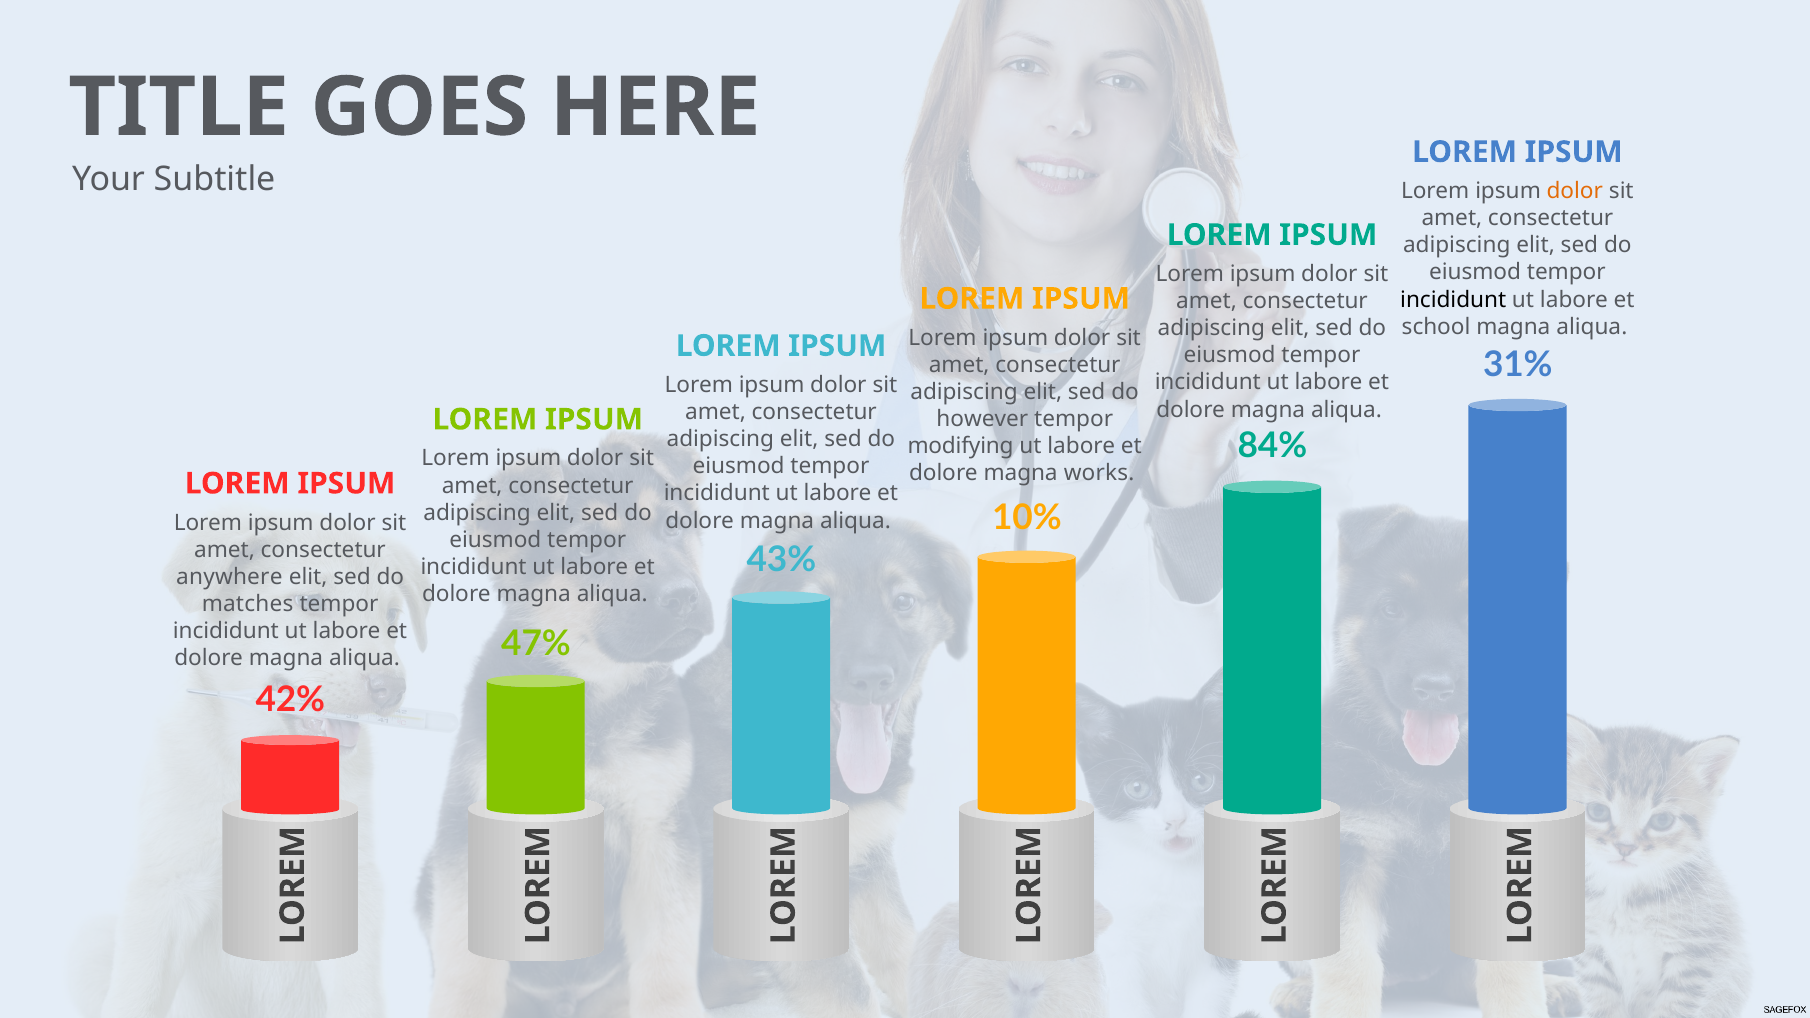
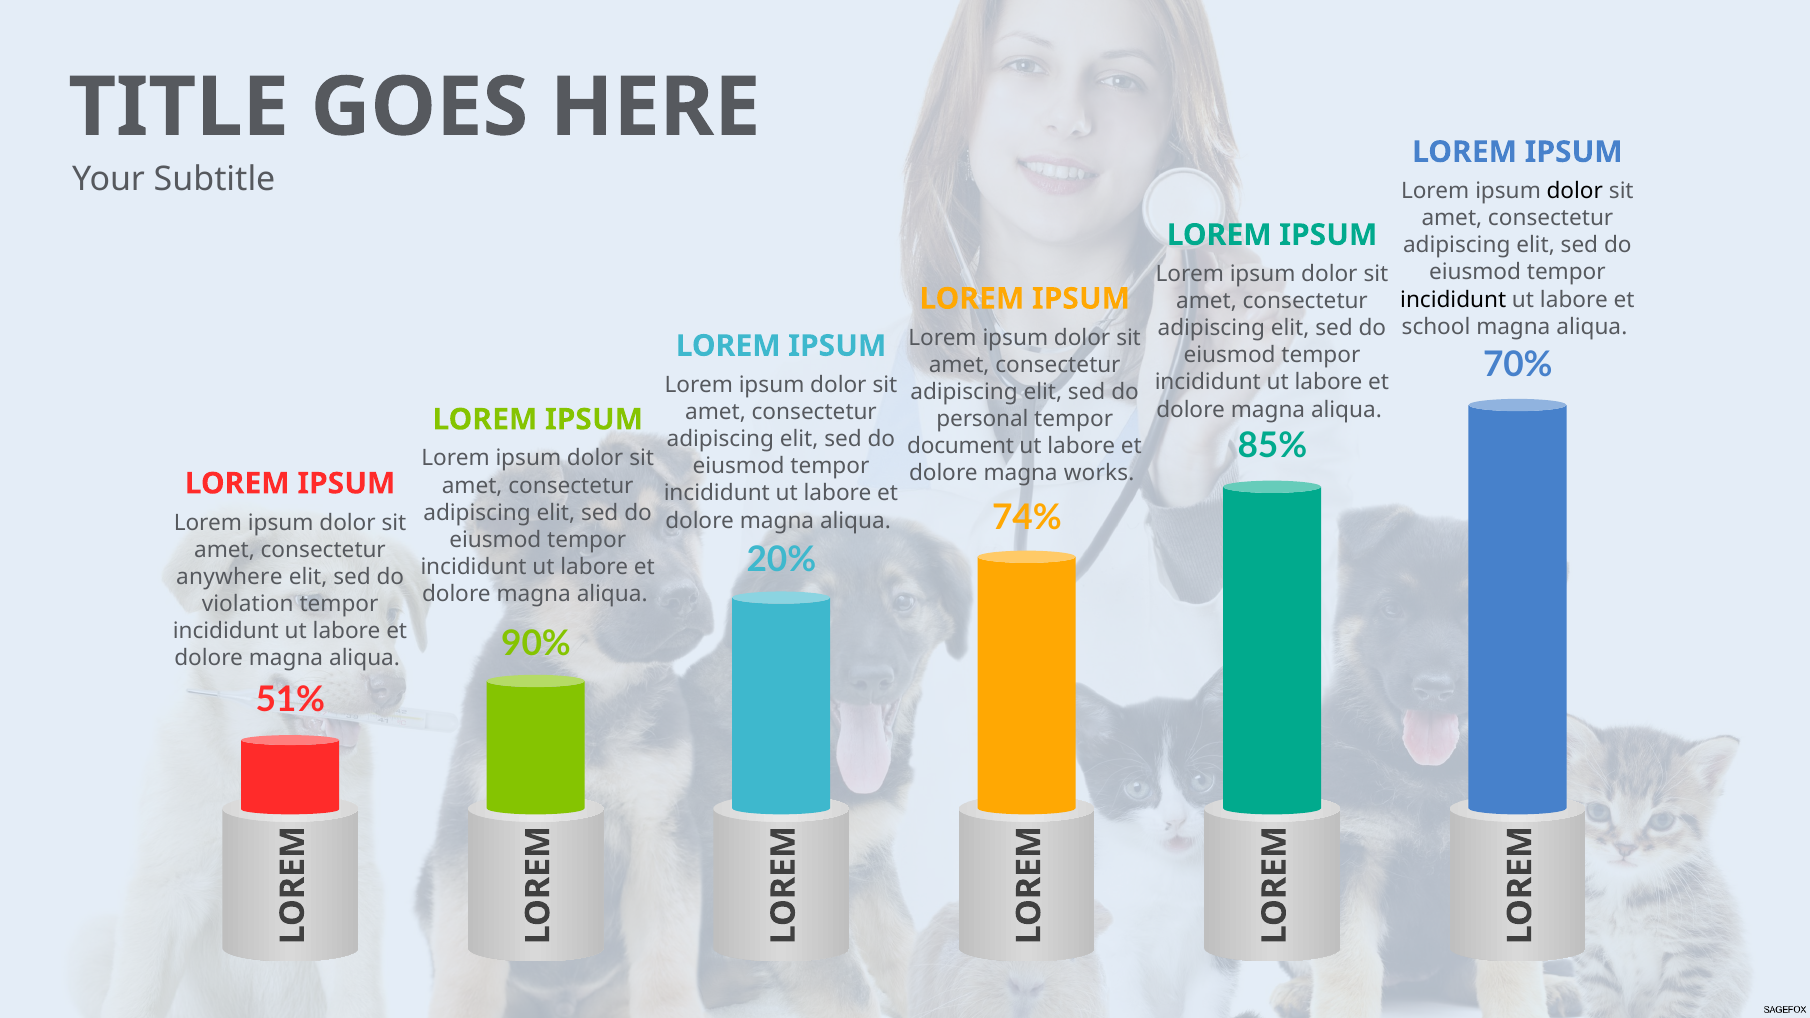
dolor at (1575, 191) colour: orange -> black
31%: 31% -> 70%
however: however -> personal
84%: 84% -> 85%
modifying: modifying -> document
10%: 10% -> 74%
43%: 43% -> 20%
matches: matches -> violation
47%: 47% -> 90%
42%: 42% -> 51%
